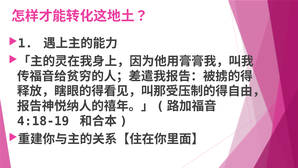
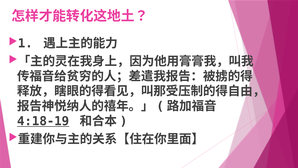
4:18-19 underline: none -> present
